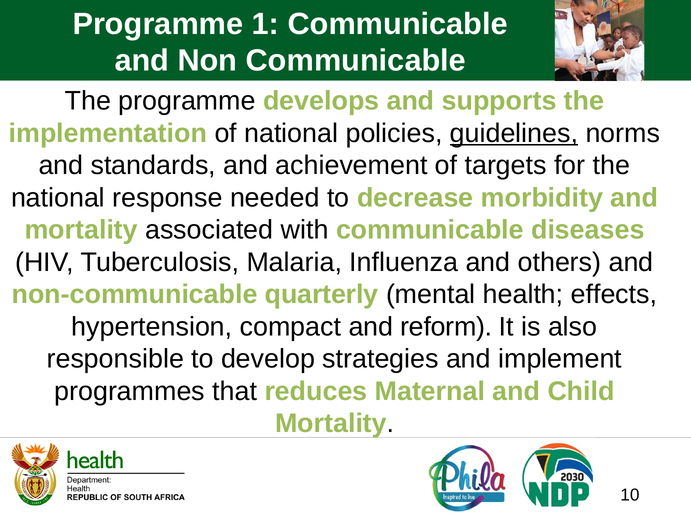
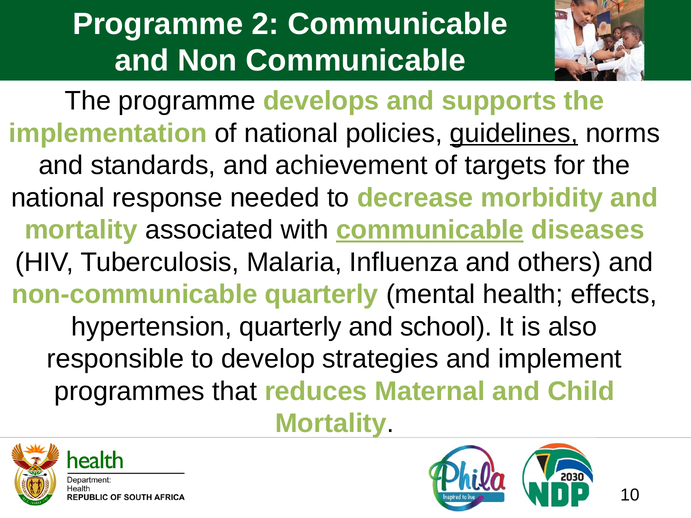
1: 1 -> 2
communicable at (430, 230) underline: none -> present
hypertension compact: compact -> quarterly
reform: reform -> school
